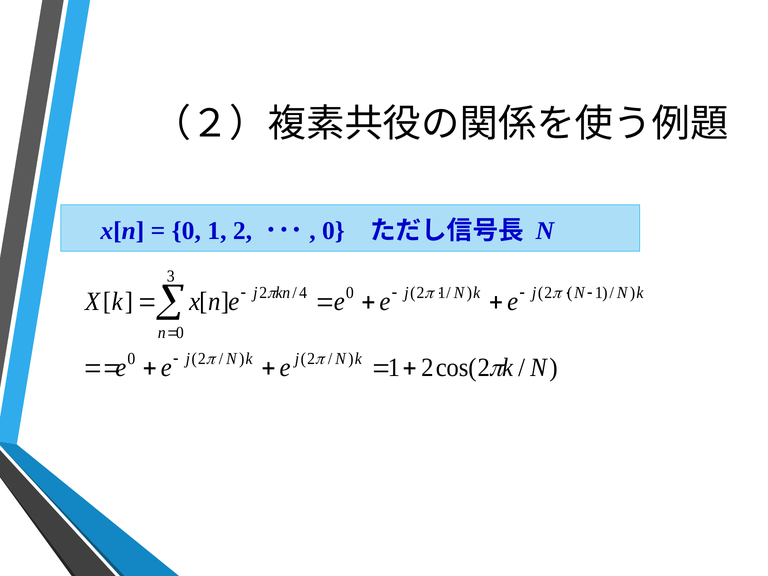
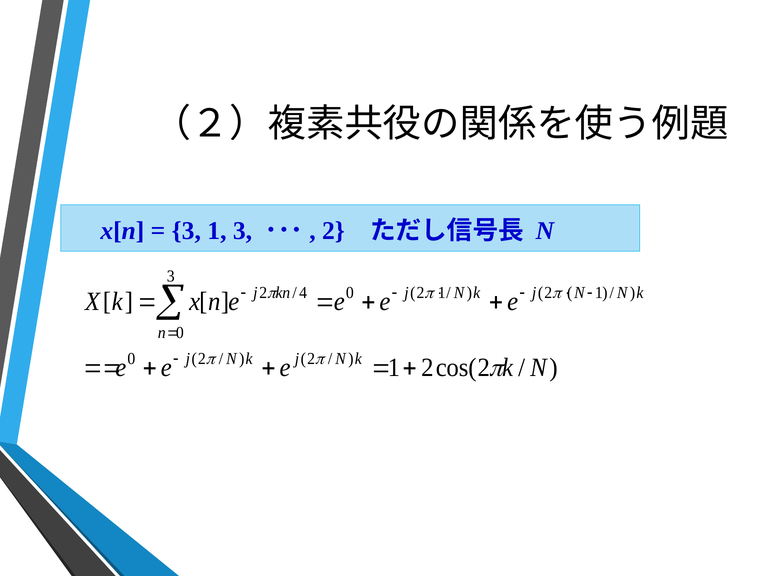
0 at (186, 231): 0 -> 3
2 at (243, 231): 2 -> 3
0 at (333, 231): 0 -> 2
